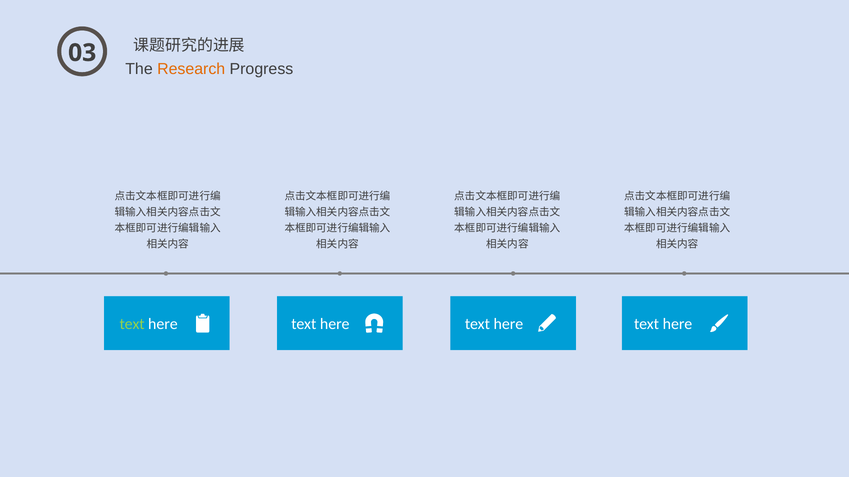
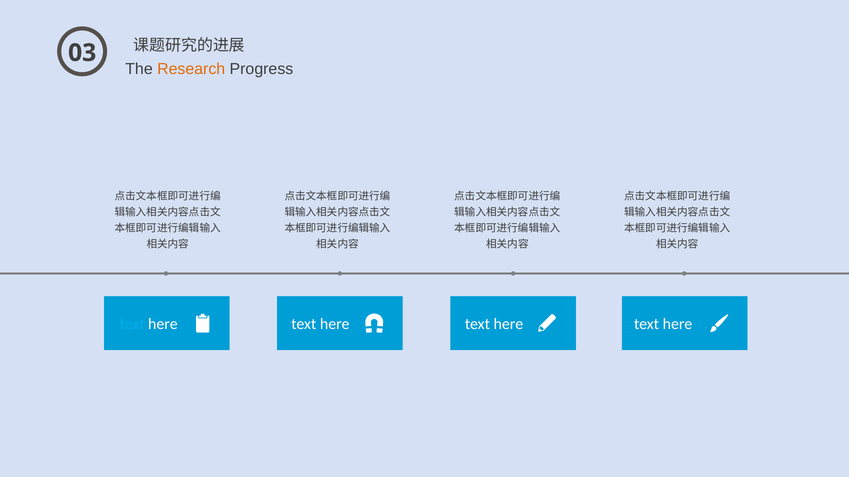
text at (132, 324) colour: light green -> light blue
